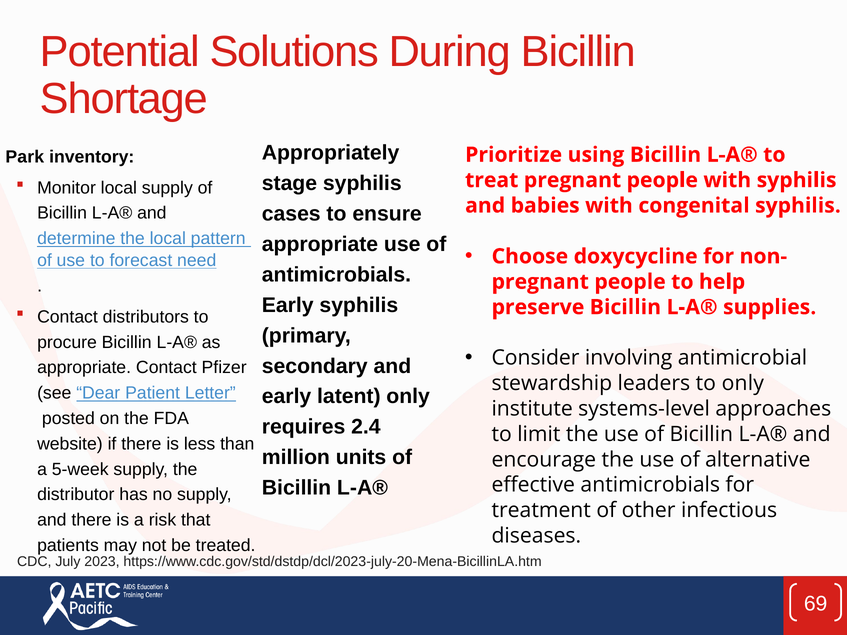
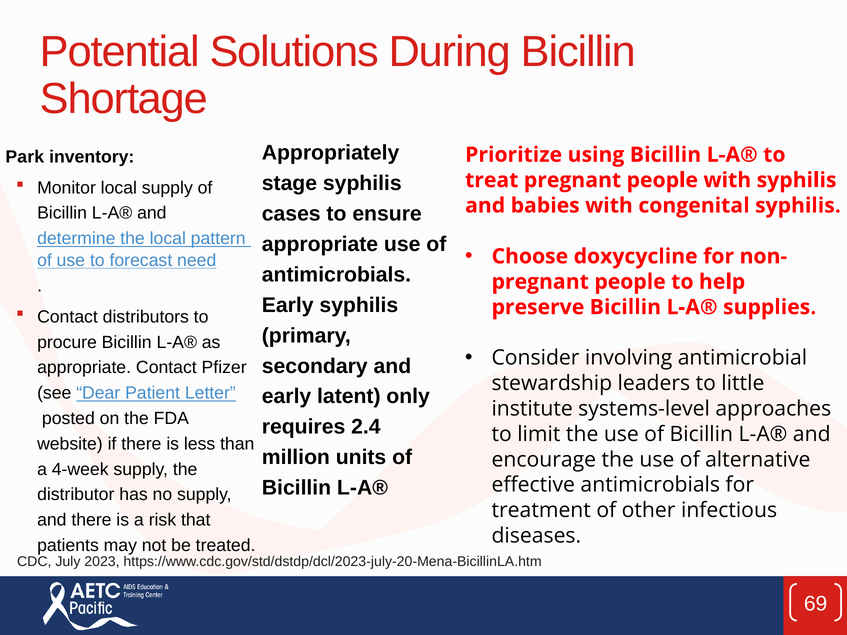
to only: only -> little
5-week: 5-week -> 4-week
